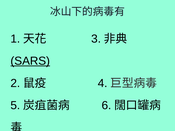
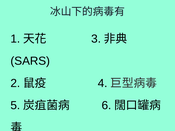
SARS underline: present -> none
